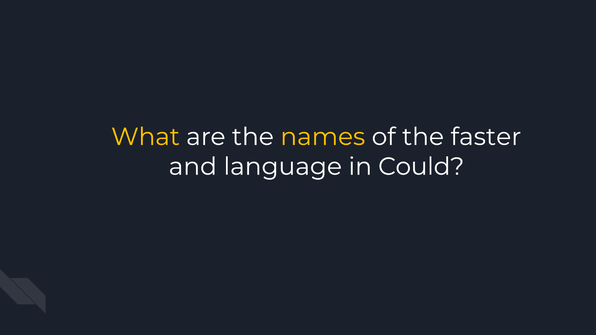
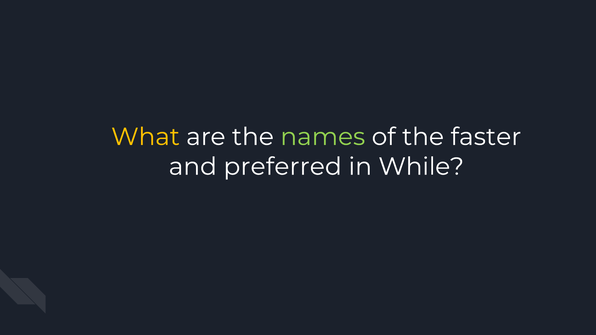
names colour: yellow -> light green
language: language -> preferred
Could: Could -> While
